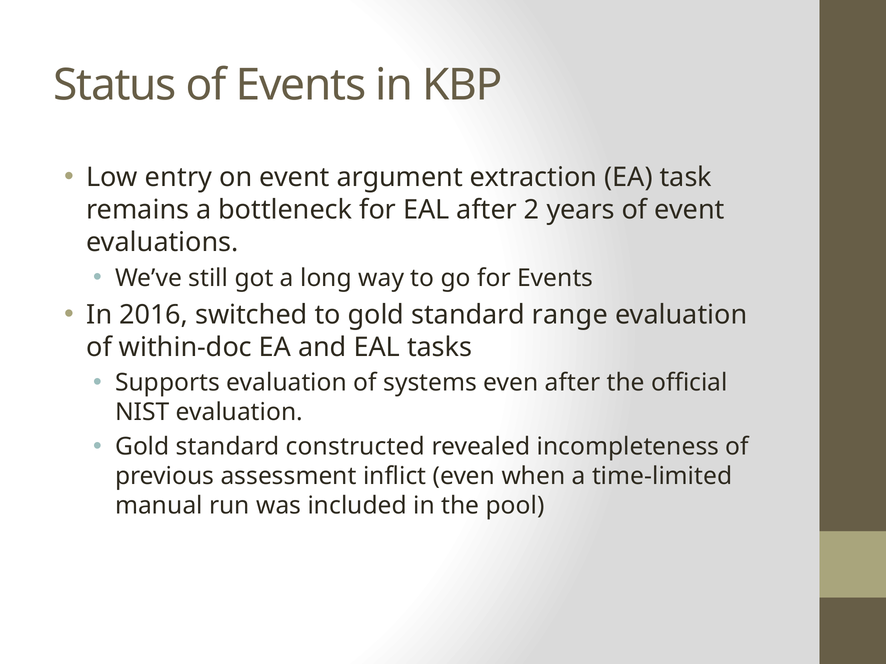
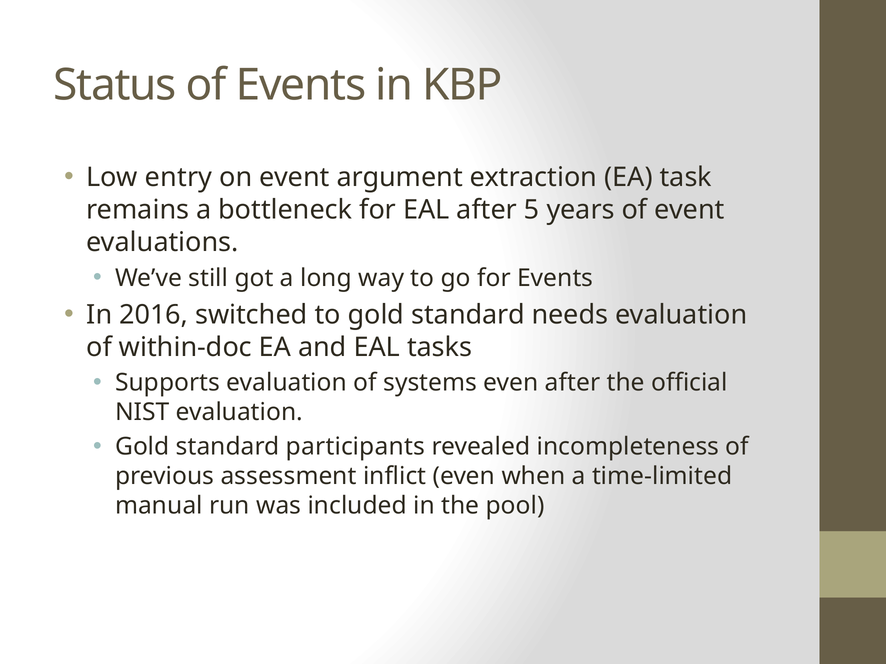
2: 2 -> 5
range: range -> needs
constructed: constructed -> participants
